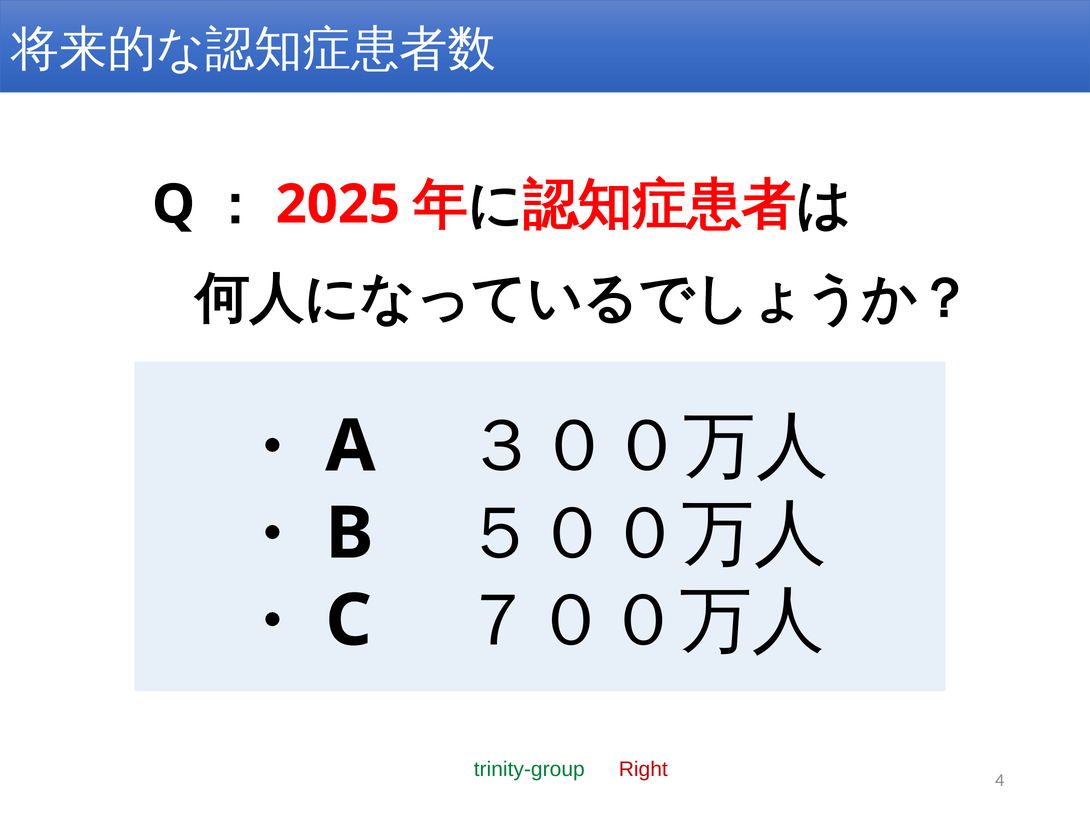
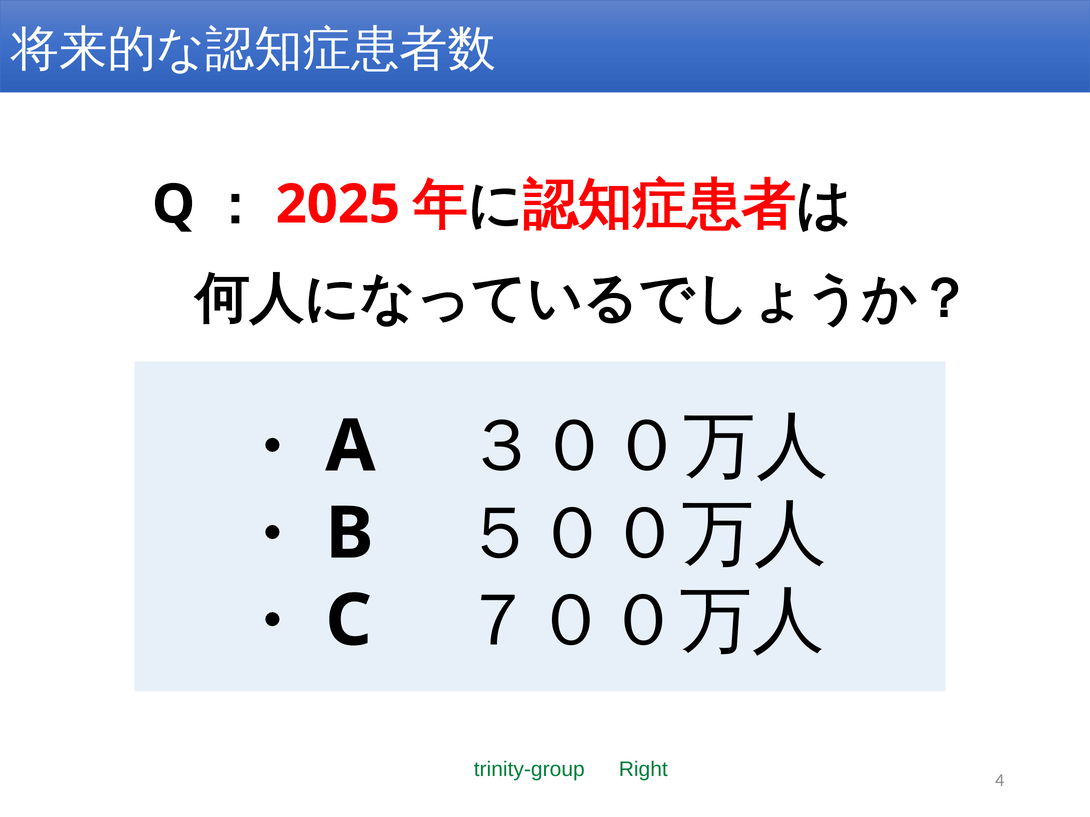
Right colour: red -> green
